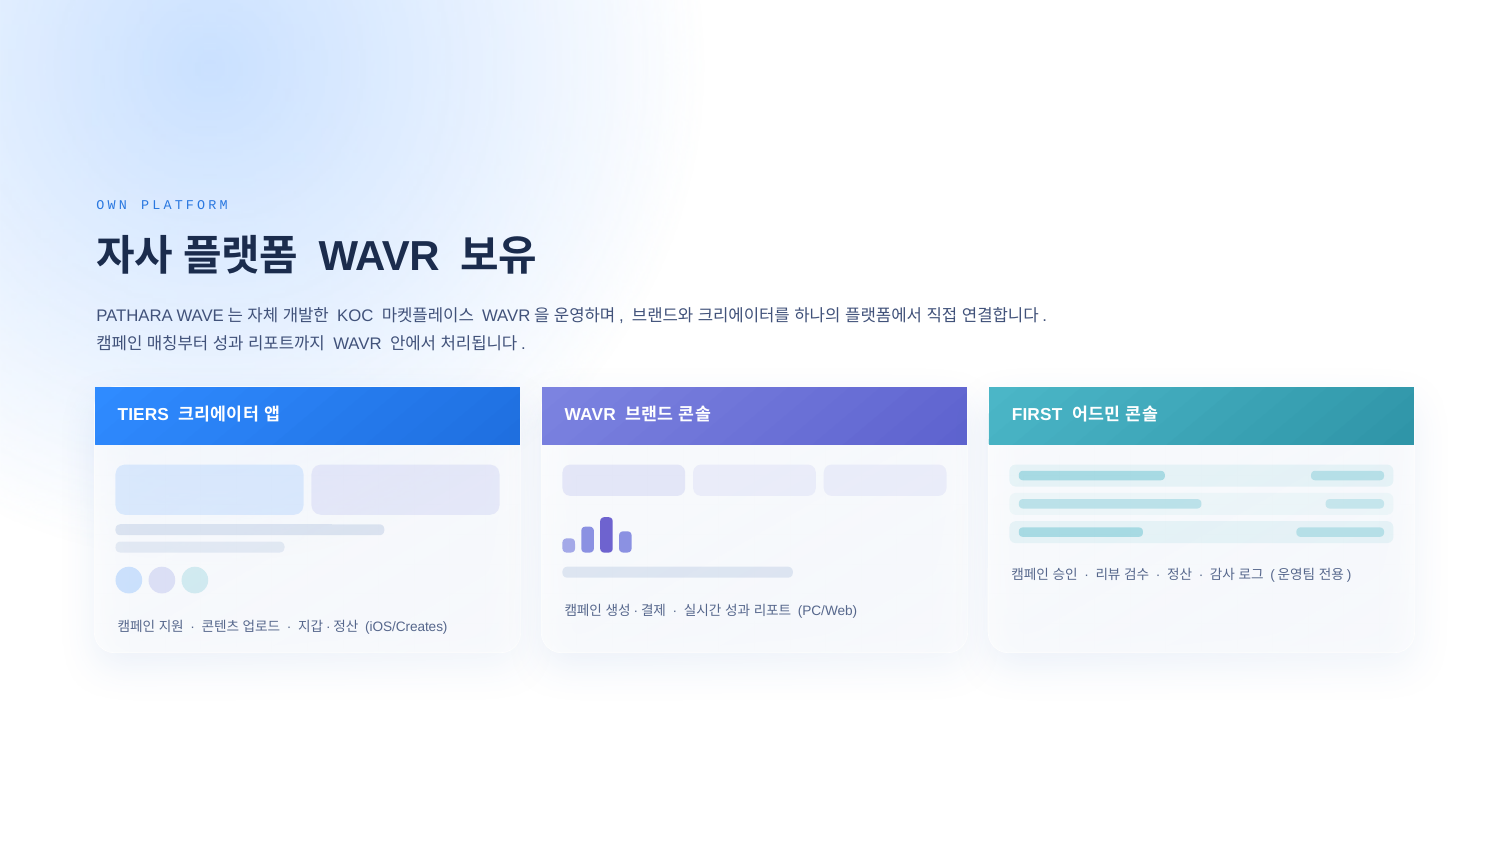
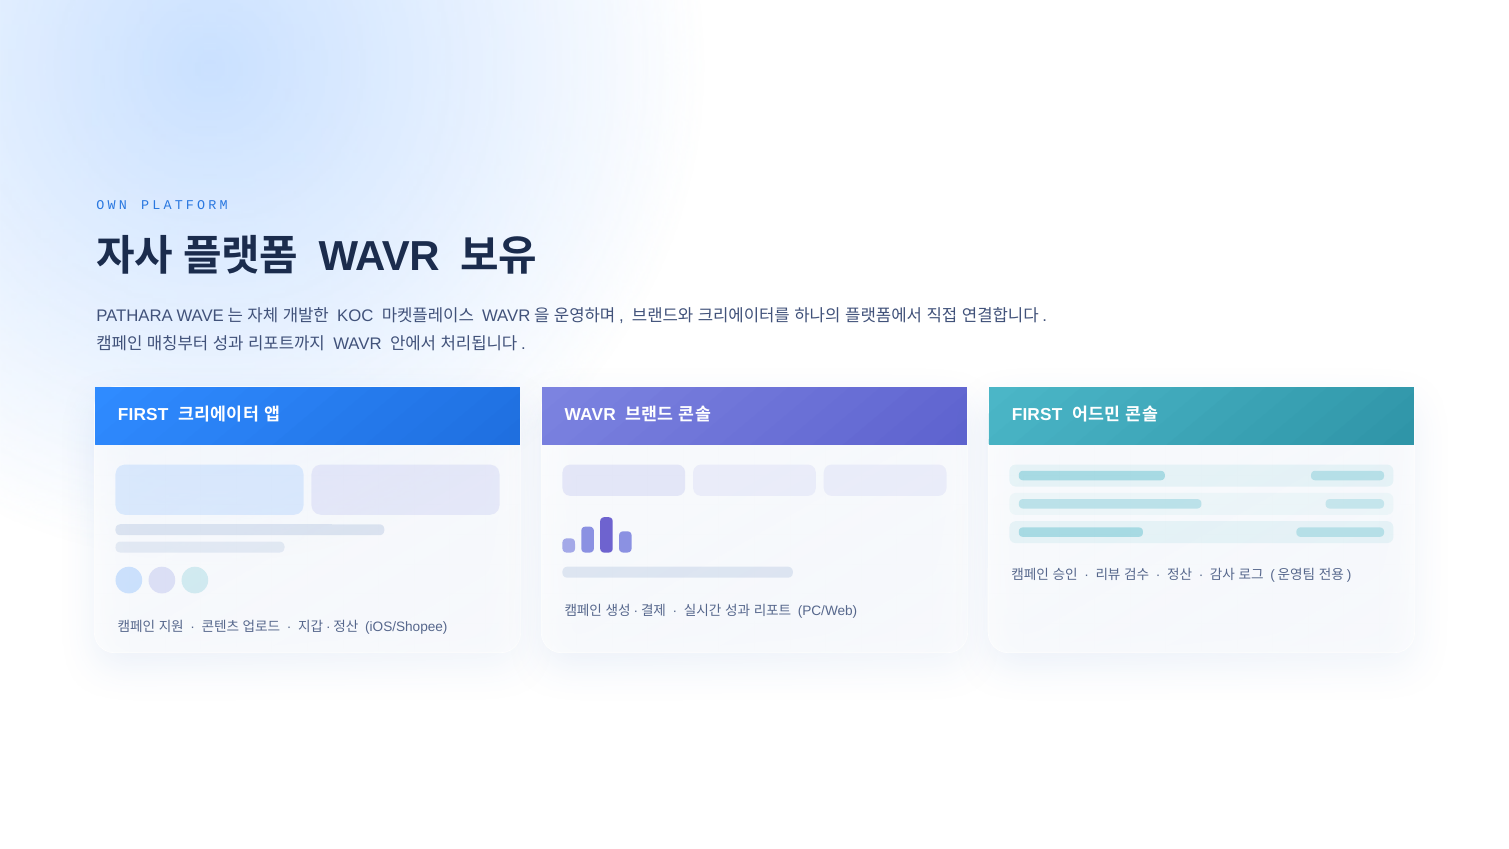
TIERS at (143, 415): TIERS -> FIRST
iOS/Creates: iOS/Creates -> iOS/Shopee
